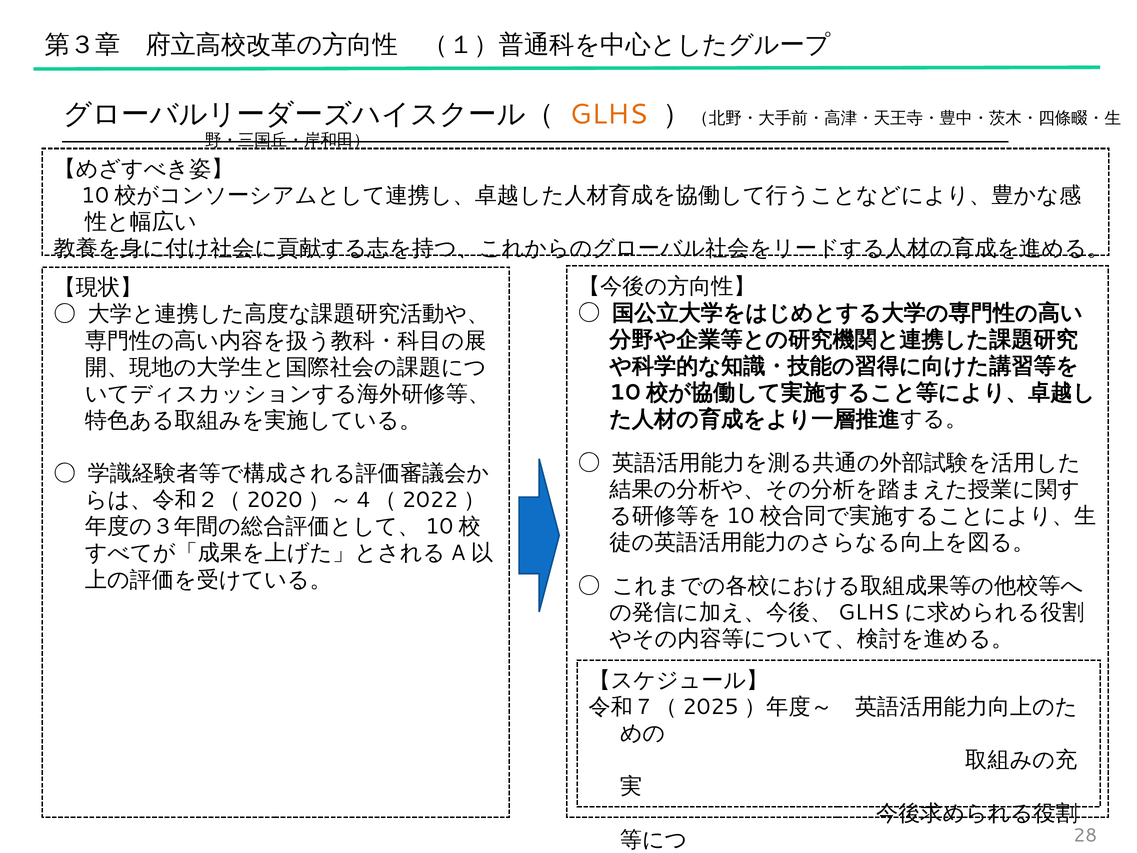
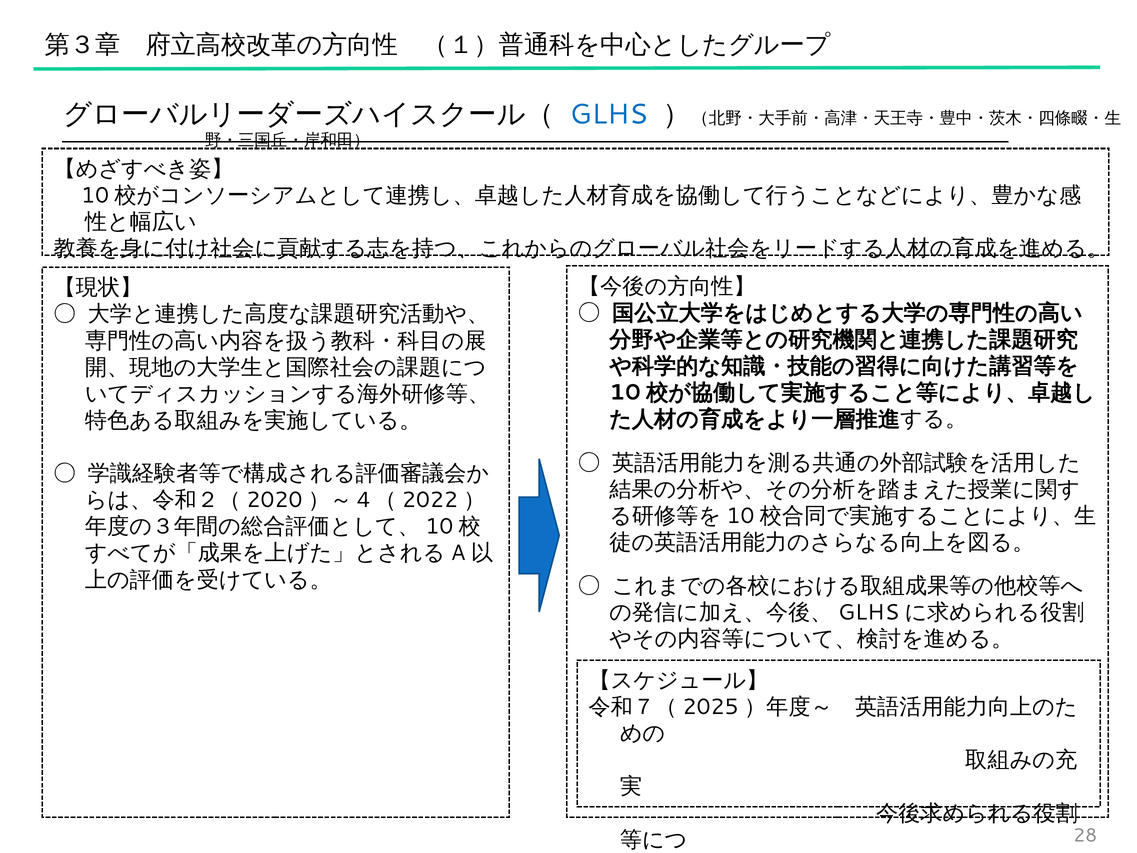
GLHS colour: orange -> blue
